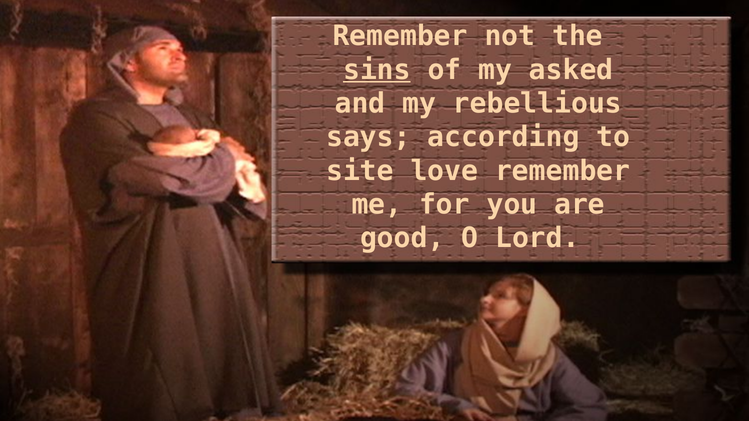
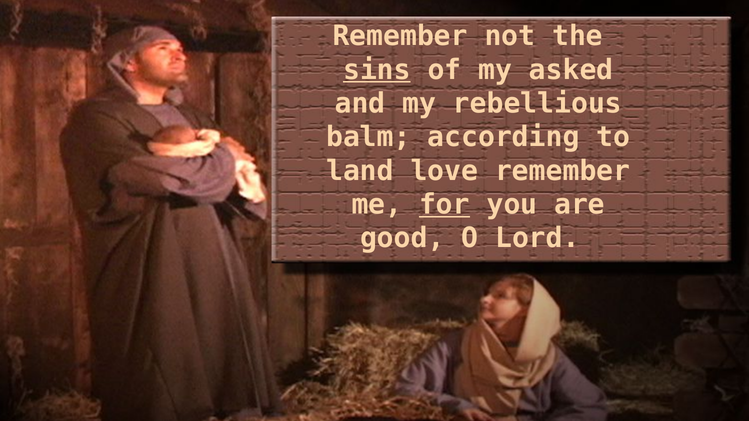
says: says -> balm
site: site -> land
for underline: none -> present
